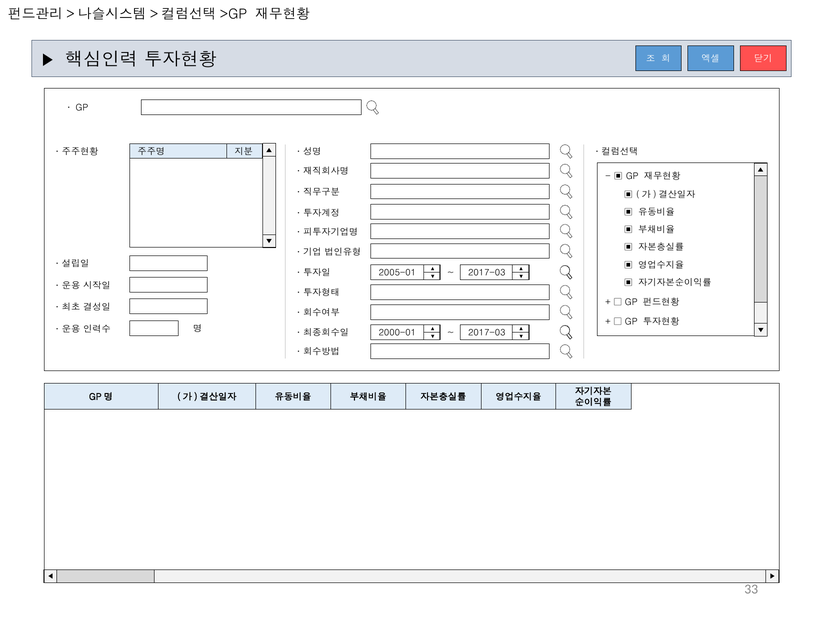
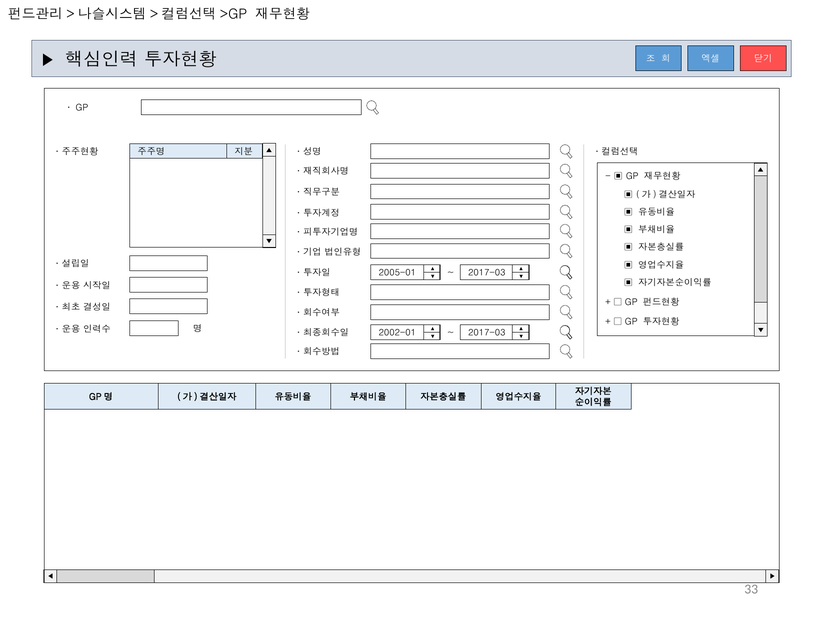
2000-01: 2000-01 -> 2002-01
